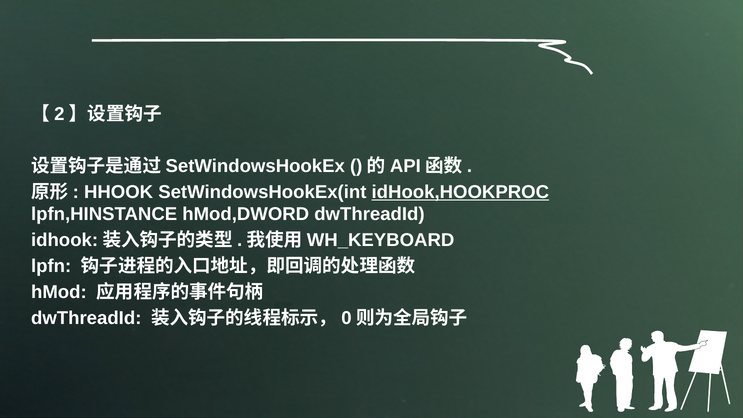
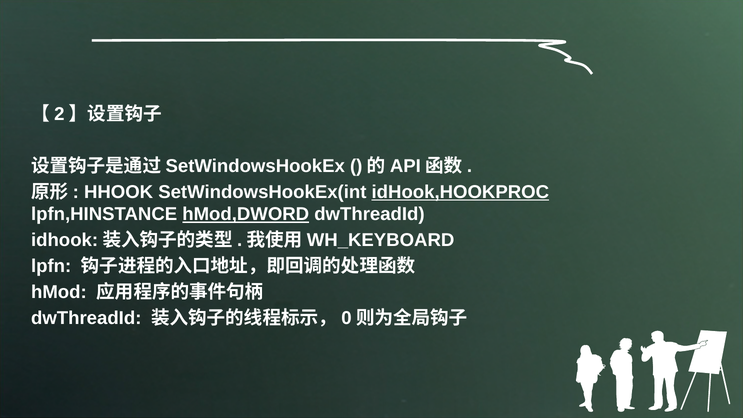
hMod,DWORD underline: none -> present
